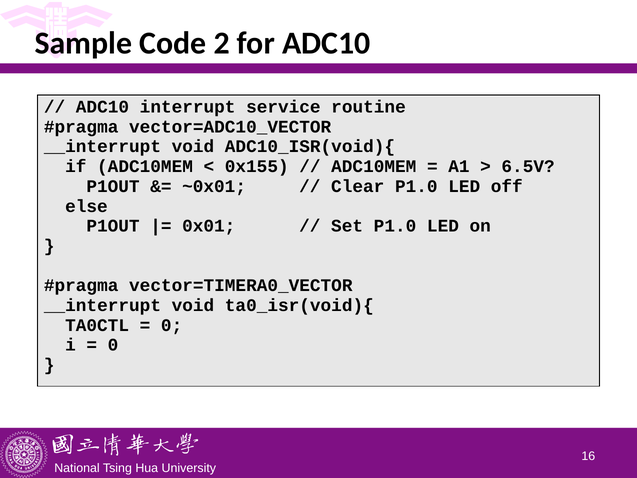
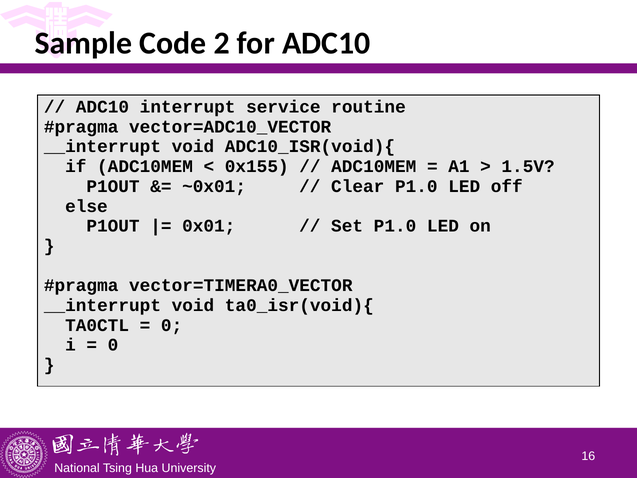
6.5V: 6.5V -> 1.5V
